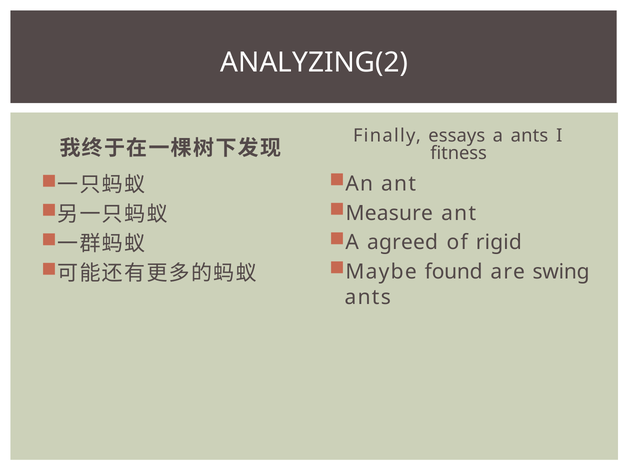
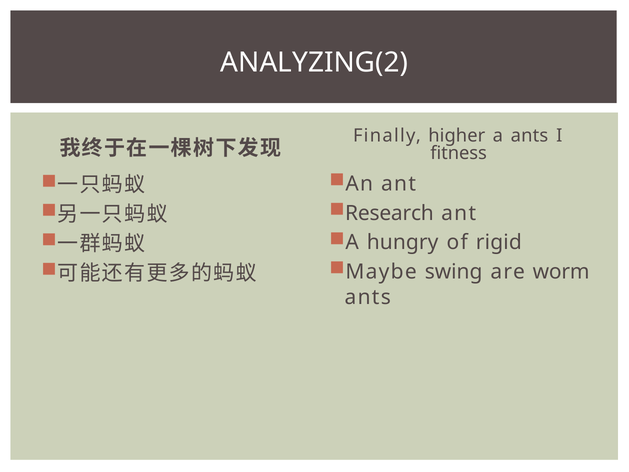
essays: essays -> higher
Measure: Measure -> Research
agreed: agreed -> hungry
found: found -> swing
swing: swing -> worm
